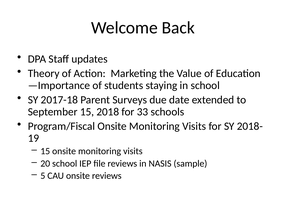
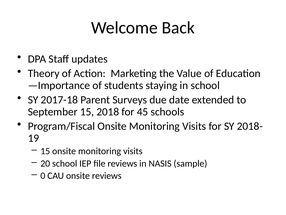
33: 33 -> 45
5: 5 -> 0
